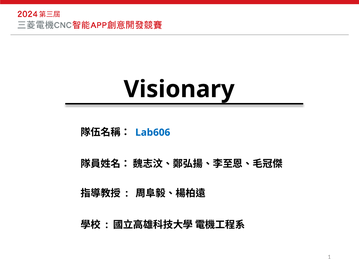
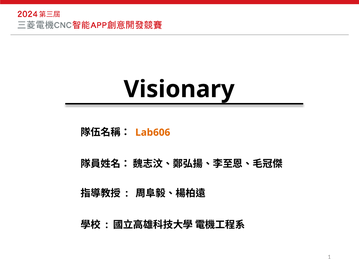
Lab606 colour: blue -> orange
